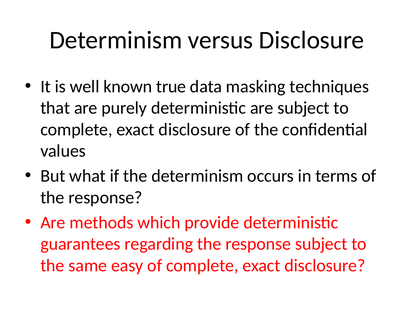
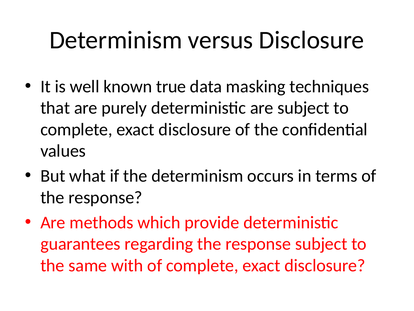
easy: easy -> with
